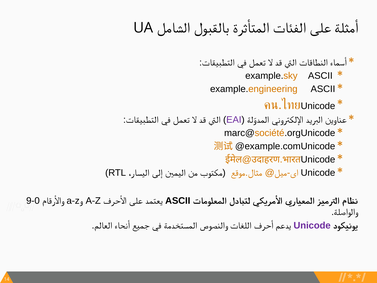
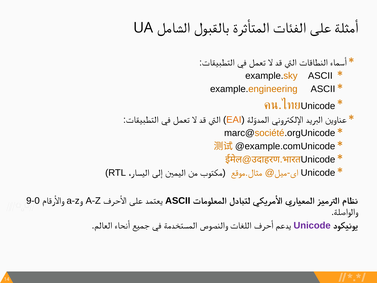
EAI colour: purple -> orange
